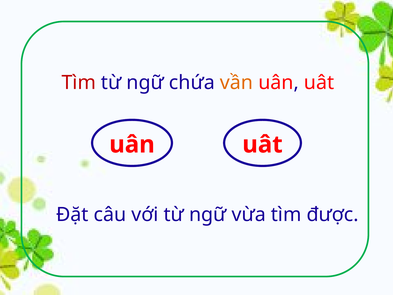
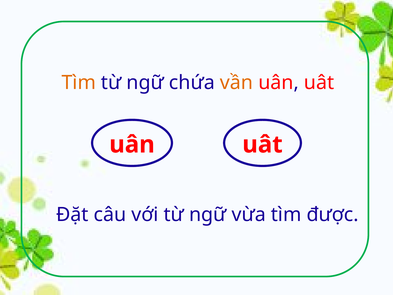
Tìm at (79, 82) colour: red -> orange
